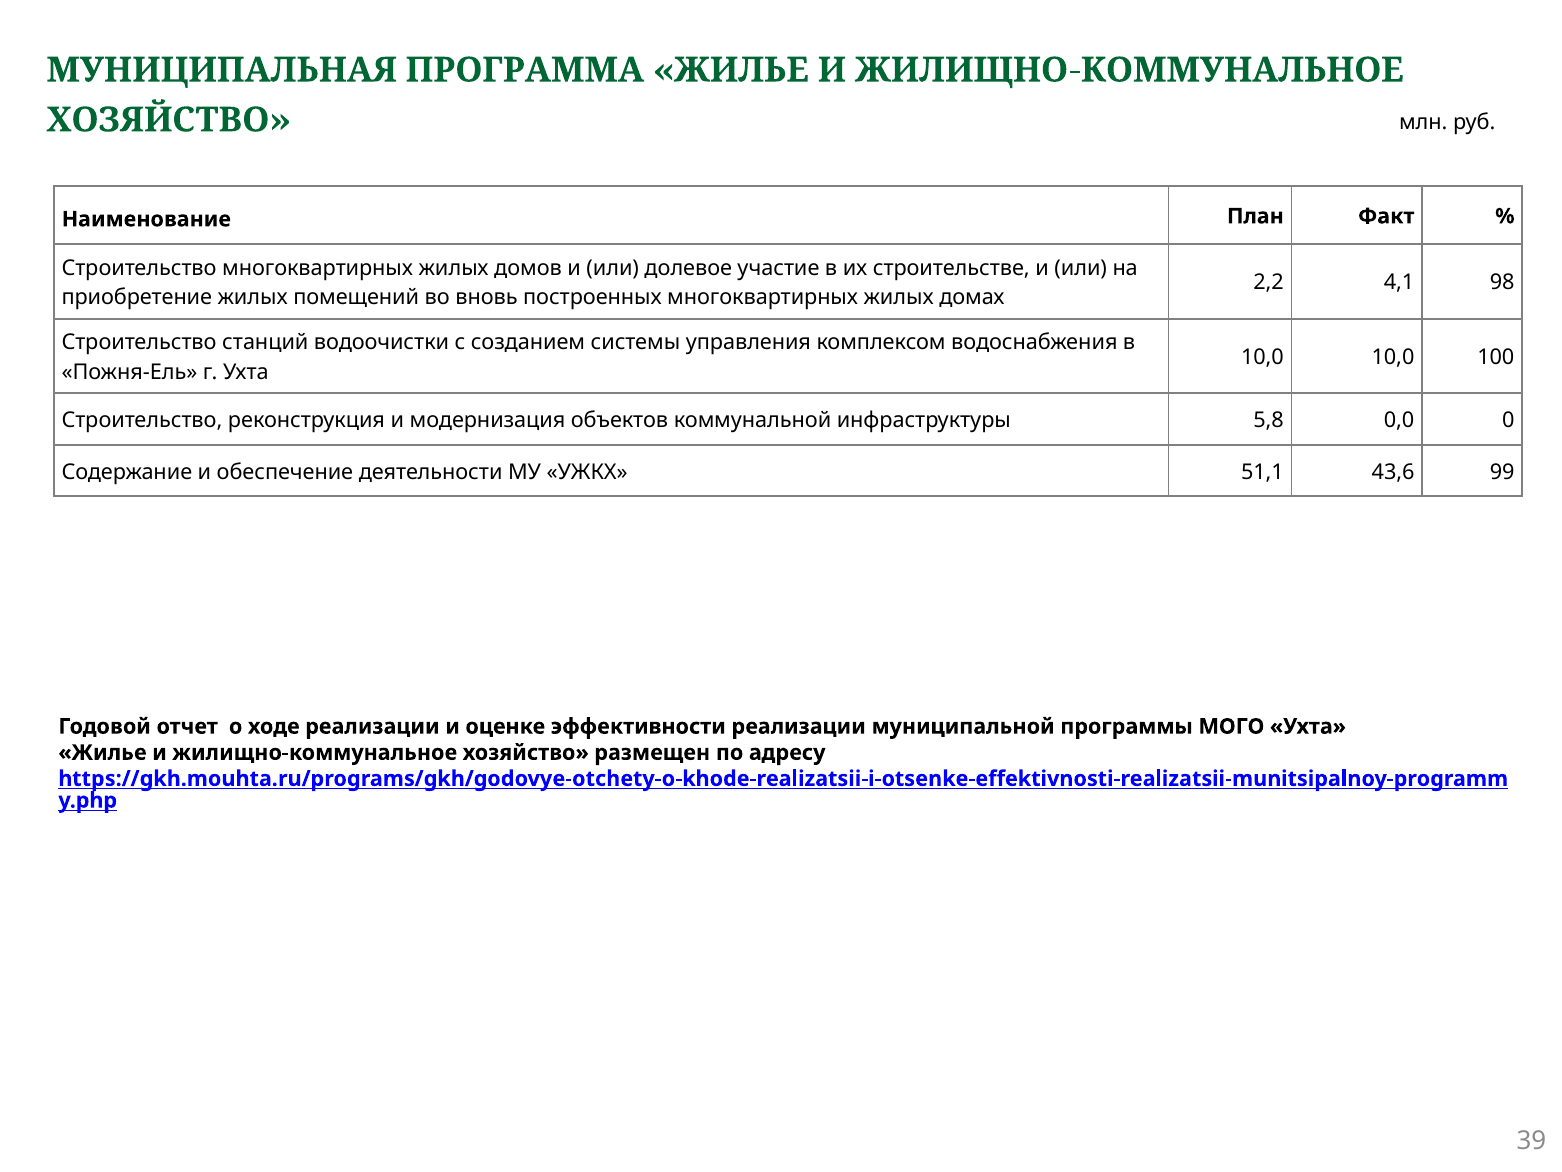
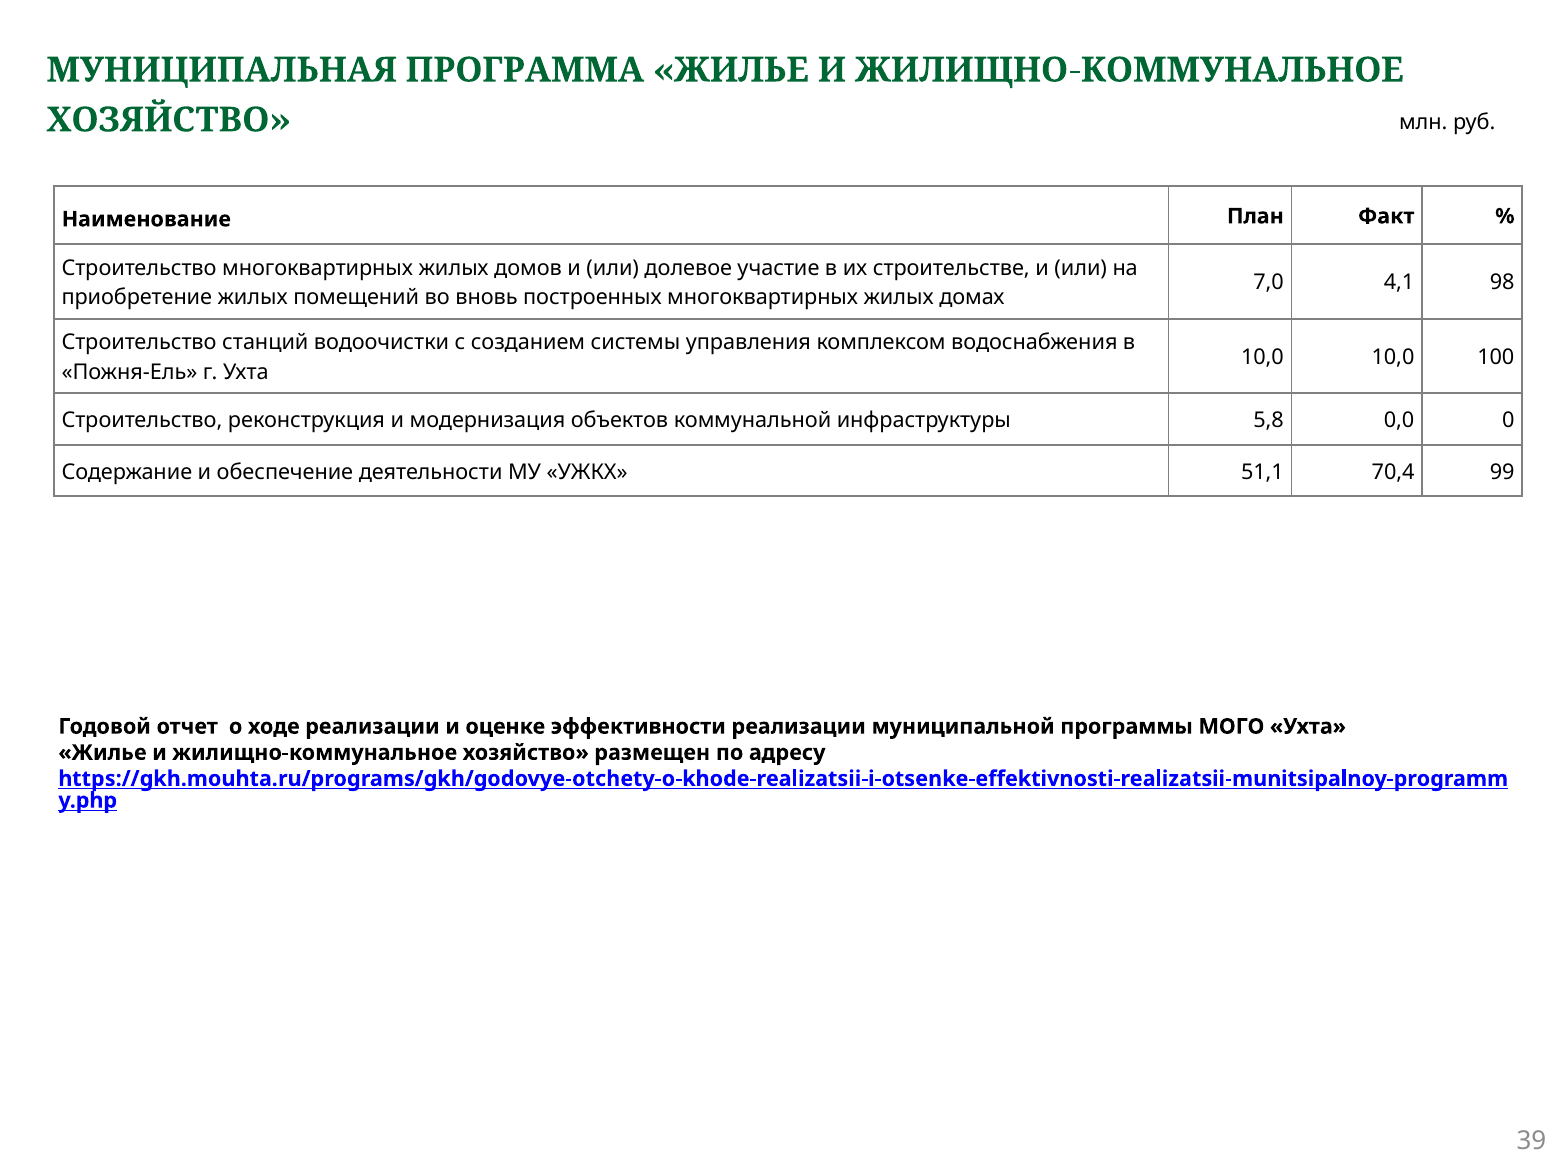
2,2: 2,2 -> 7,0
43,6: 43,6 -> 70,4
